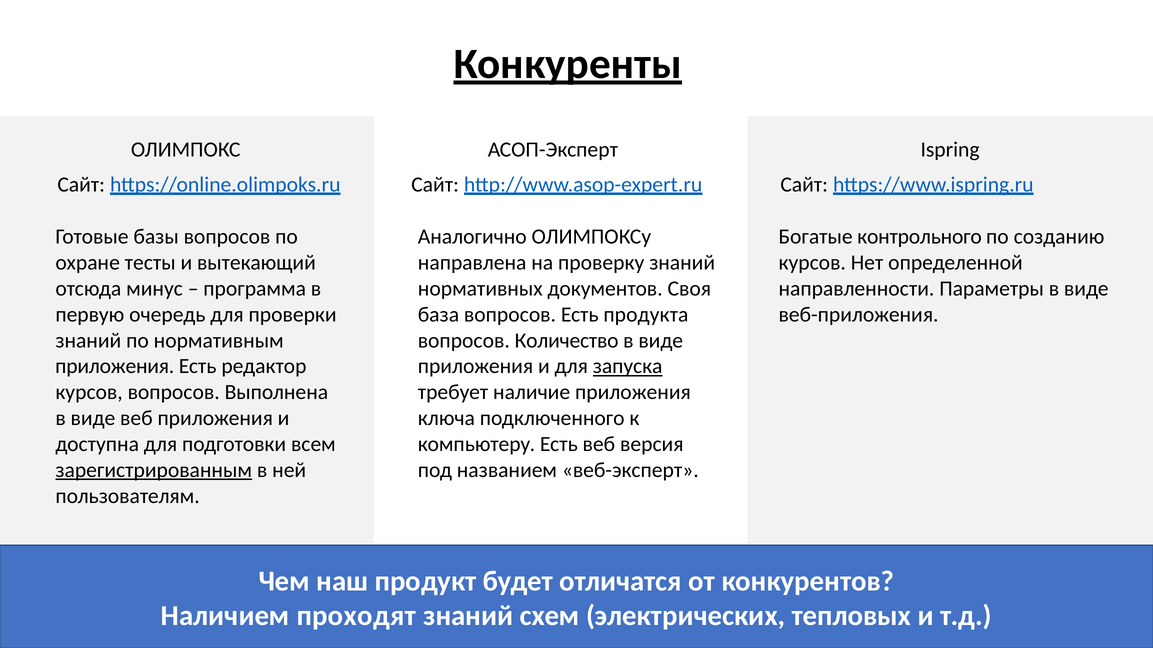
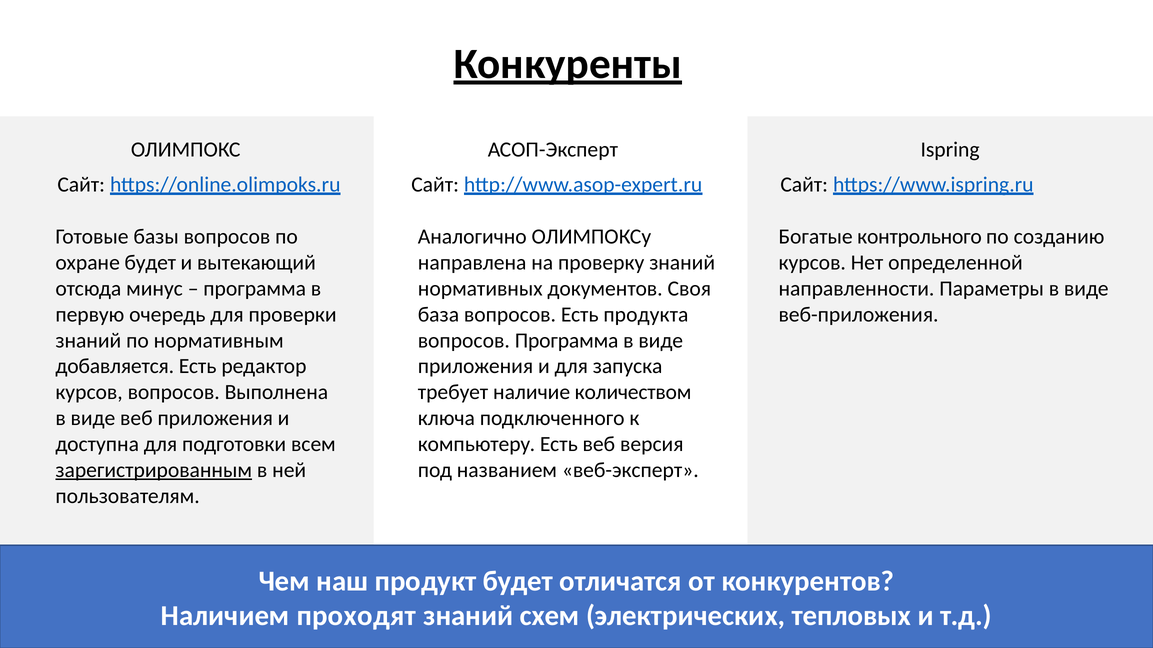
охране тесты: тесты -> будет
вопросов Количество: Количество -> Программа
приложения at (115, 367): приложения -> добавляется
запуска underline: present -> none
наличие приложения: приложения -> количеством
